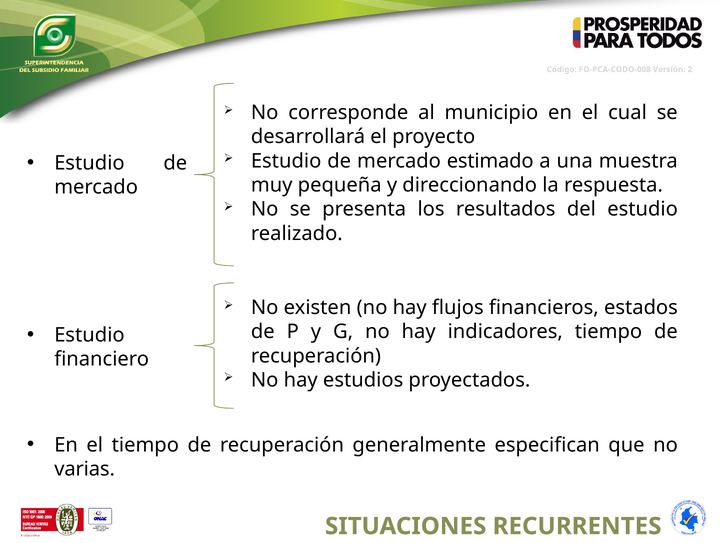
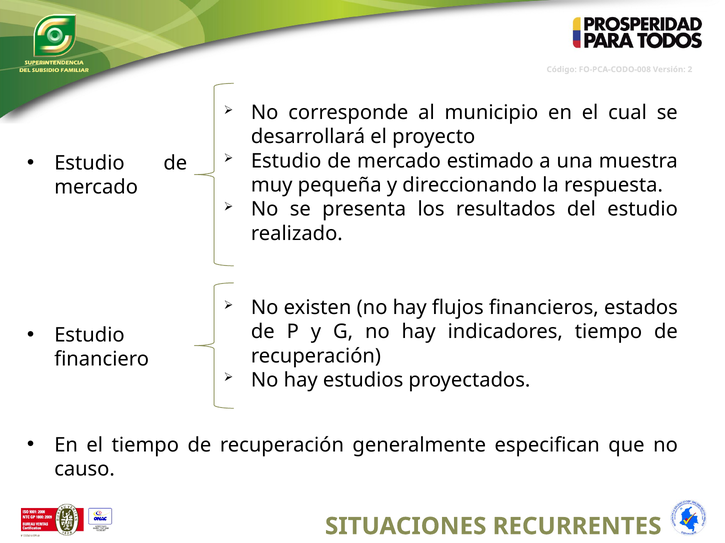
varias: varias -> causo
